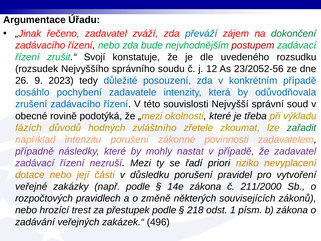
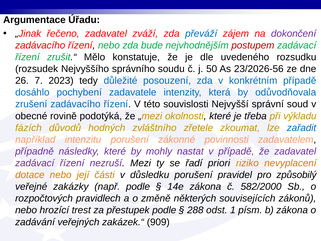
dokončení colour: green -> purple
Svojí: Svojí -> Mělo
12: 12 -> 50
23/2052-56: 23/2052-56 -> 23/2026-56
9: 9 -> 7
zařadit colour: green -> blue
vytvoření: vytvoření -> způsobilý
211/2000: 211/2000 -> 582/2000
218: 218 -> 288
496: 496 -> 909
